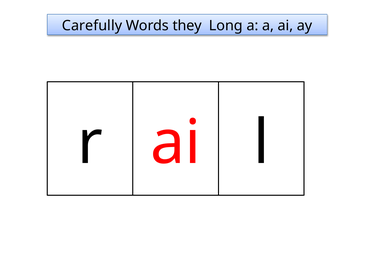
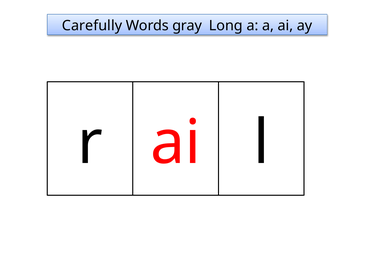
they: they -> gray
